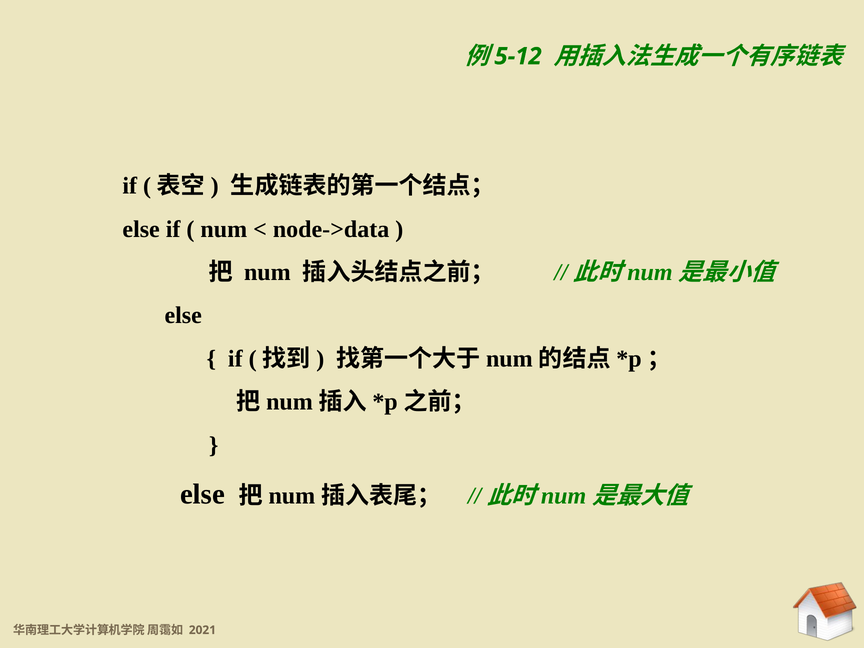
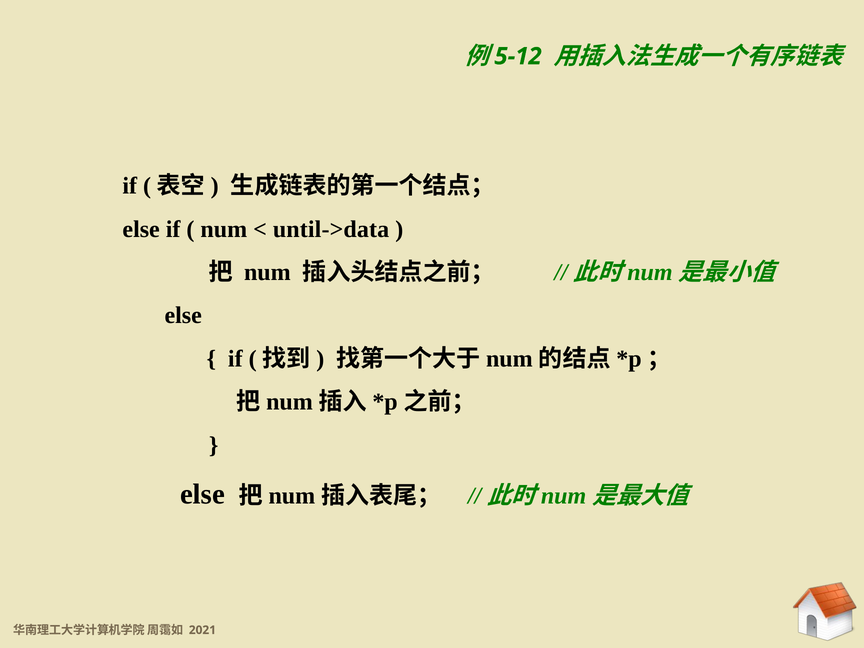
node->data: node->data -> until->data
